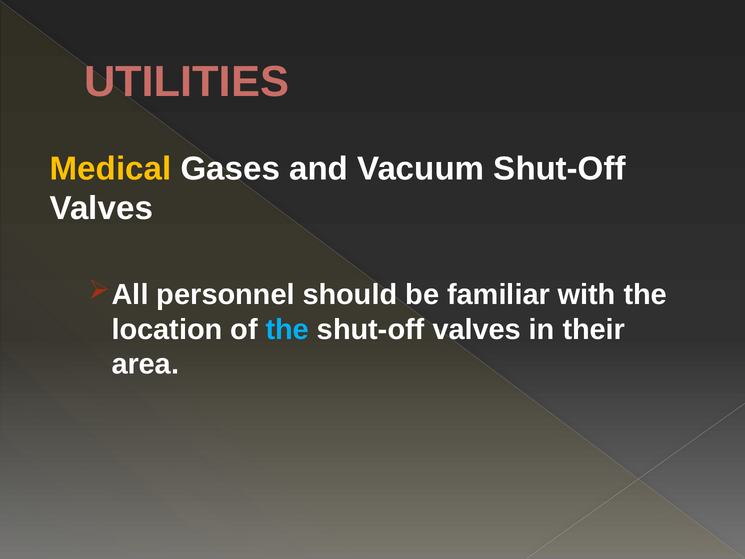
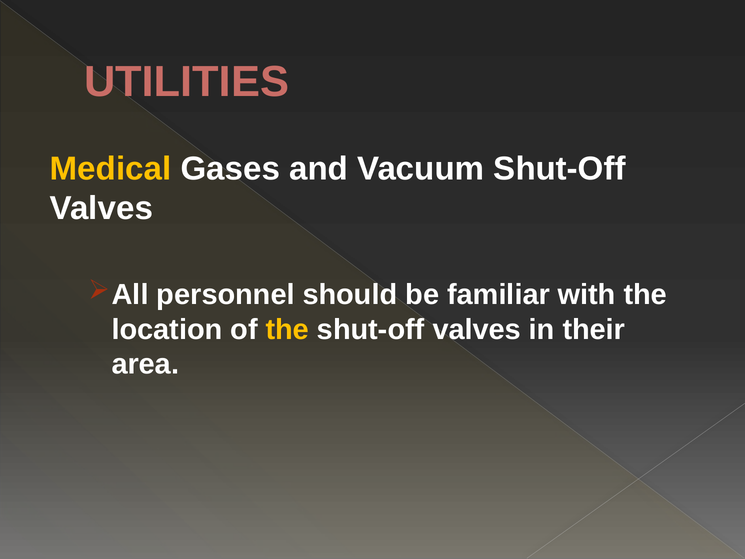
the at (287, 329) colour: light blue -> yellow
